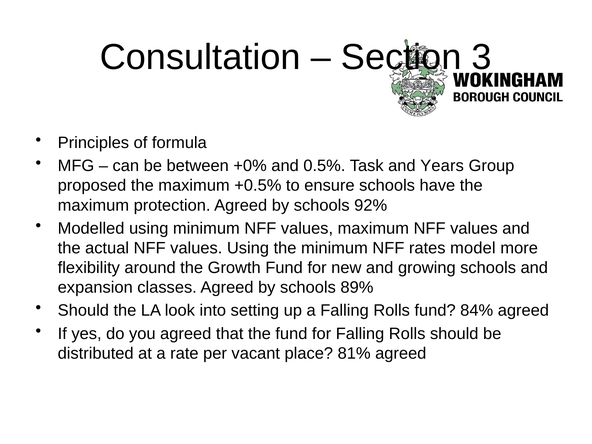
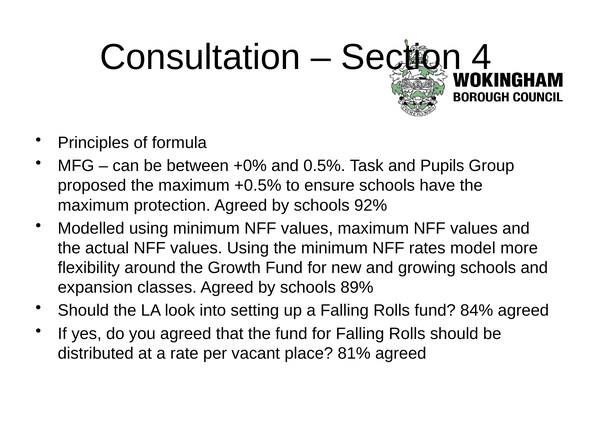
3: 3 -> 4
Years: Years -> Pupils
